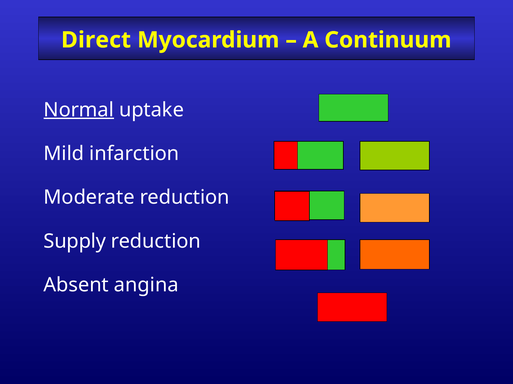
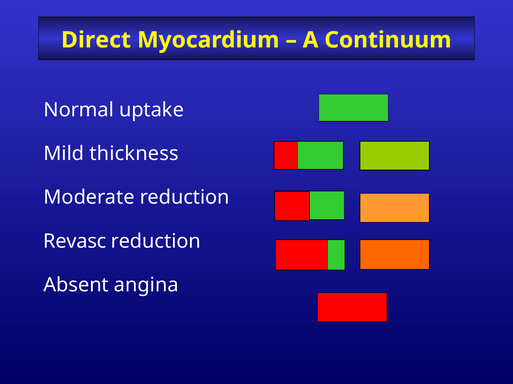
Normal underline: present -> none
infarction: infarction -> thickness
Supply: Supply -> Revasc
